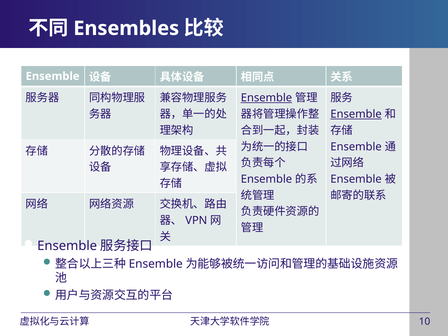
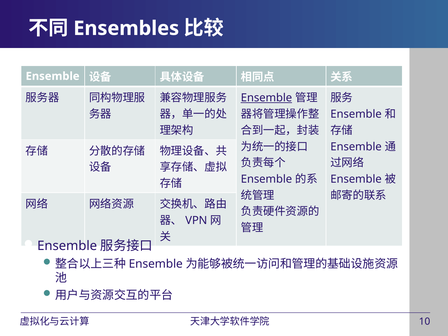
Ensemble at (356, 114) underline: present -> none
